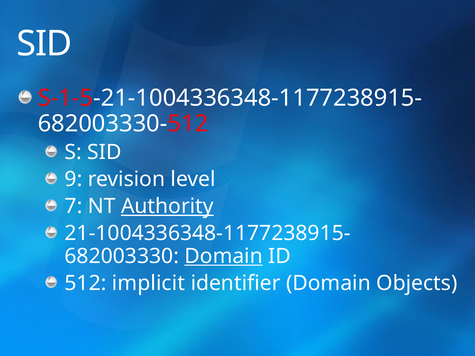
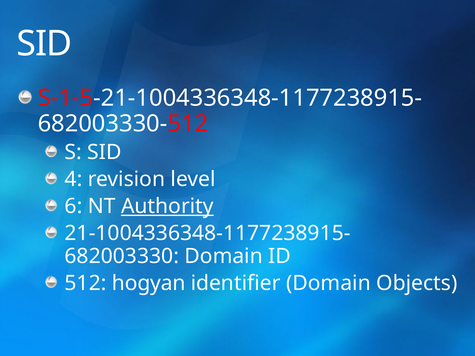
9: 9 -> 4
7: 7 -> 6
Domain at (224, 256) underline: present -> none
implicit: implicit -> hogyan
